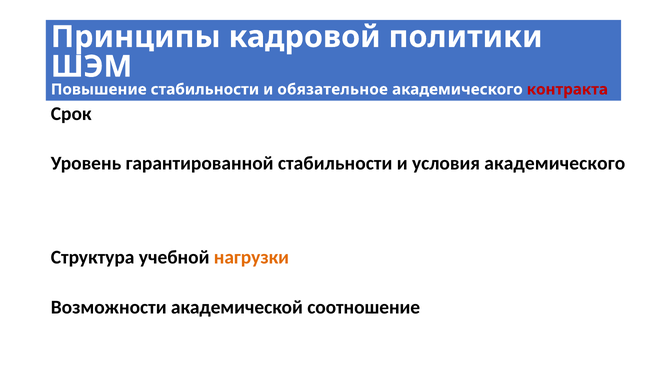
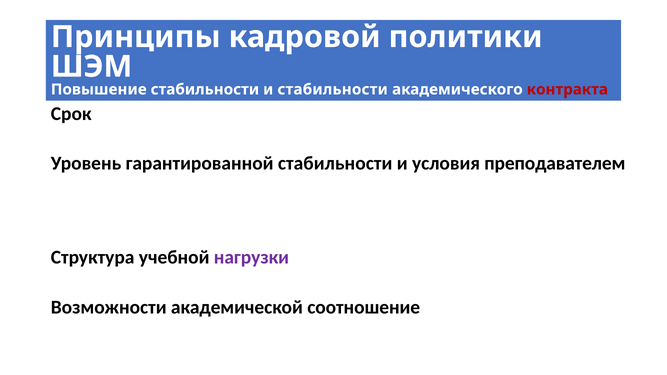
и обязательное: обязательное -> стабильности
условия академического: академического -> преподавателем
нагрузки colour: orange -> purple
